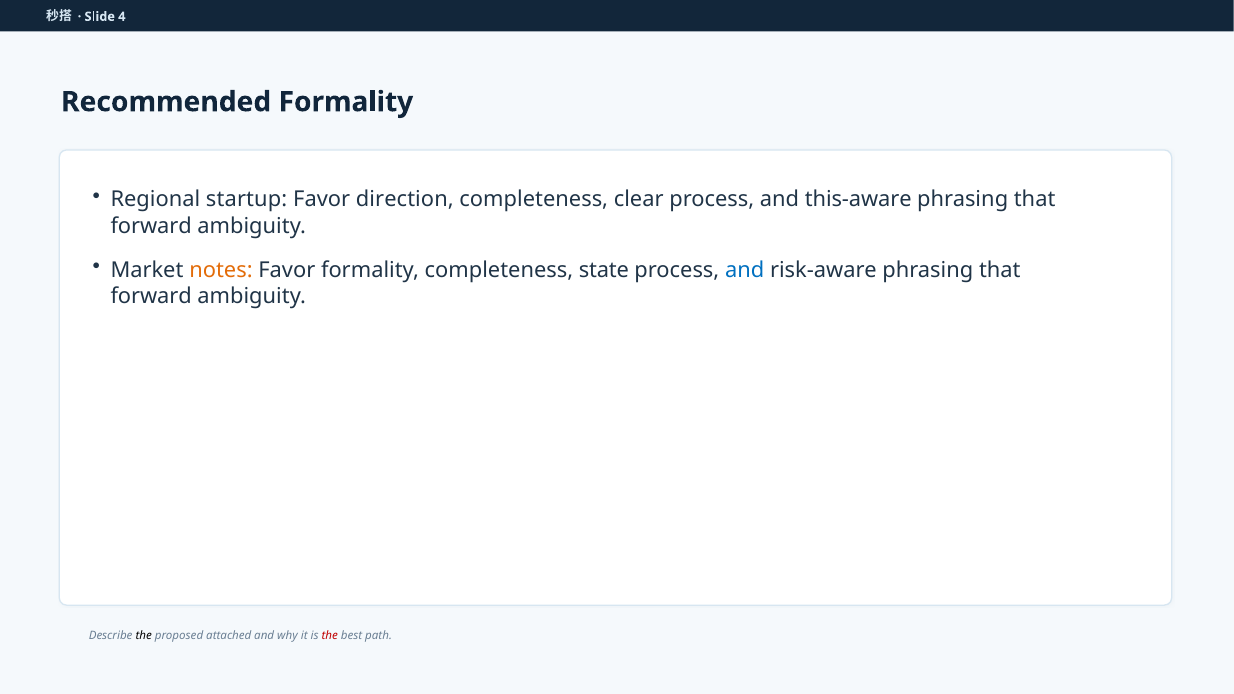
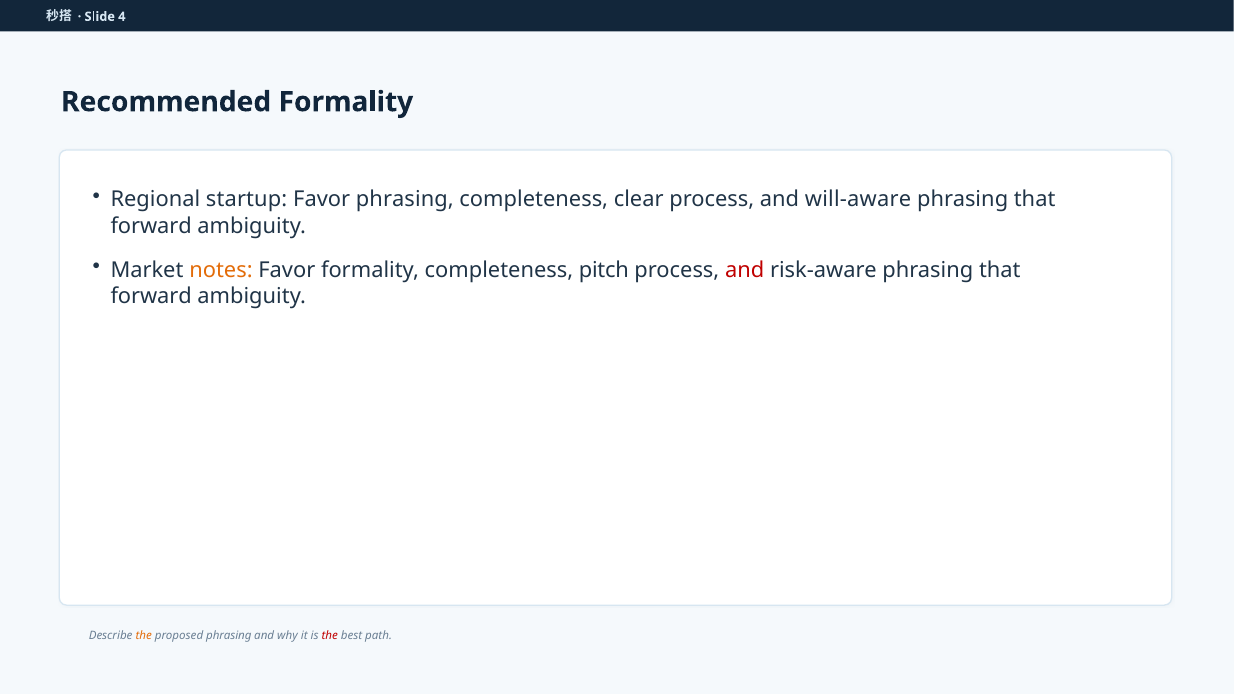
Favor direction: direction -> phrasing
this-aware: this-aware -> will-aware
state: state -> pitch
and at (745, 270) colour: blue -> red
the at (144, 636) colour: black -> orange
proposed attached: attached -> phrasing
